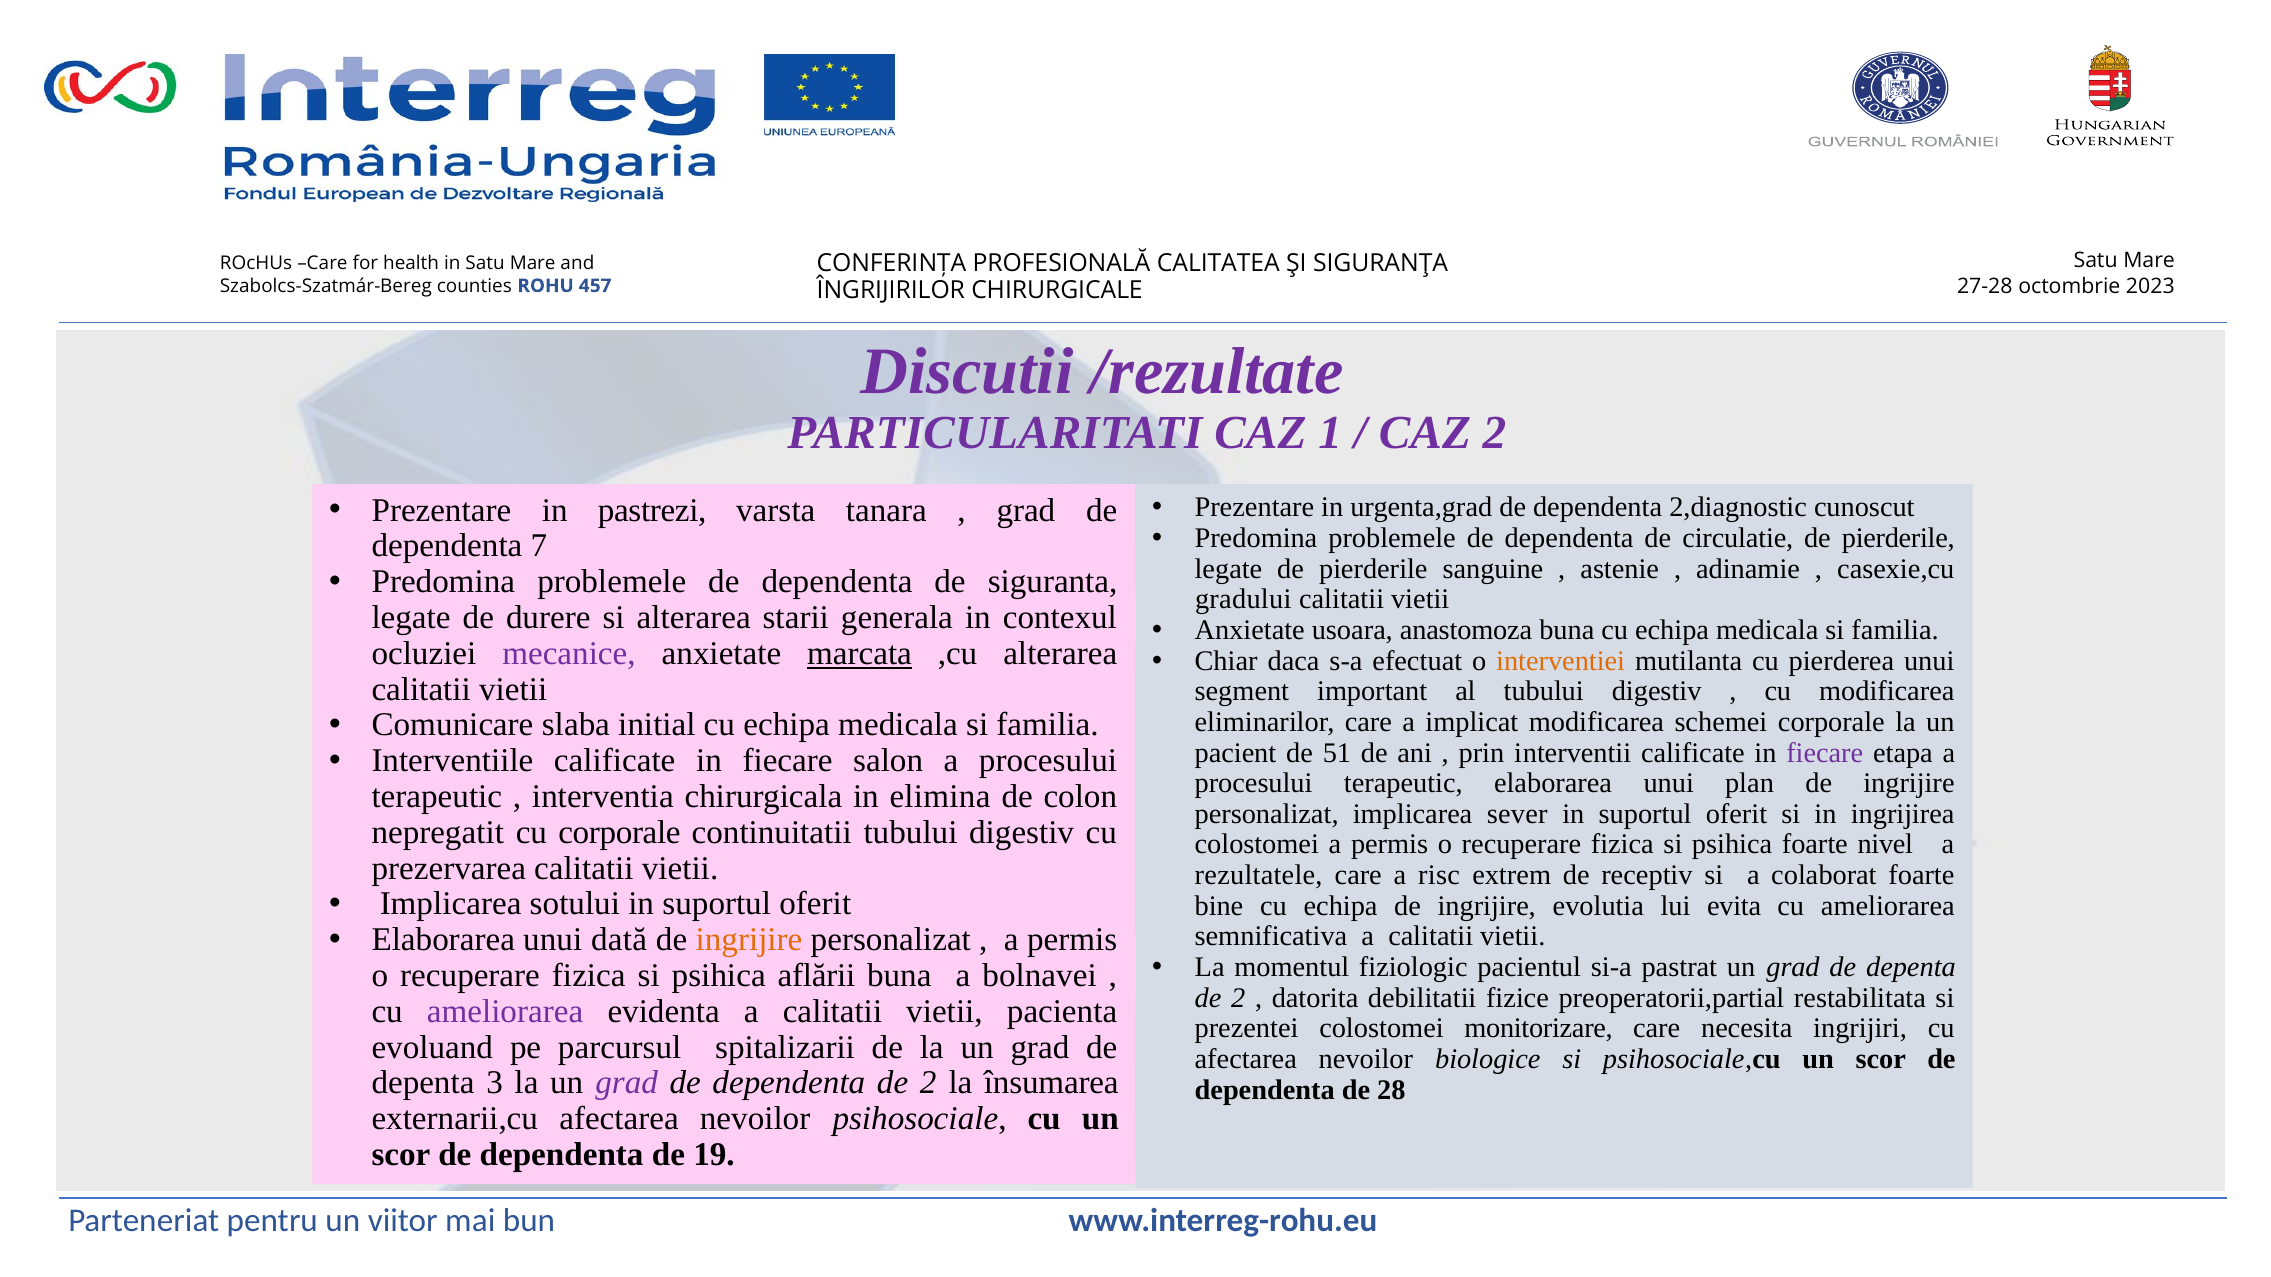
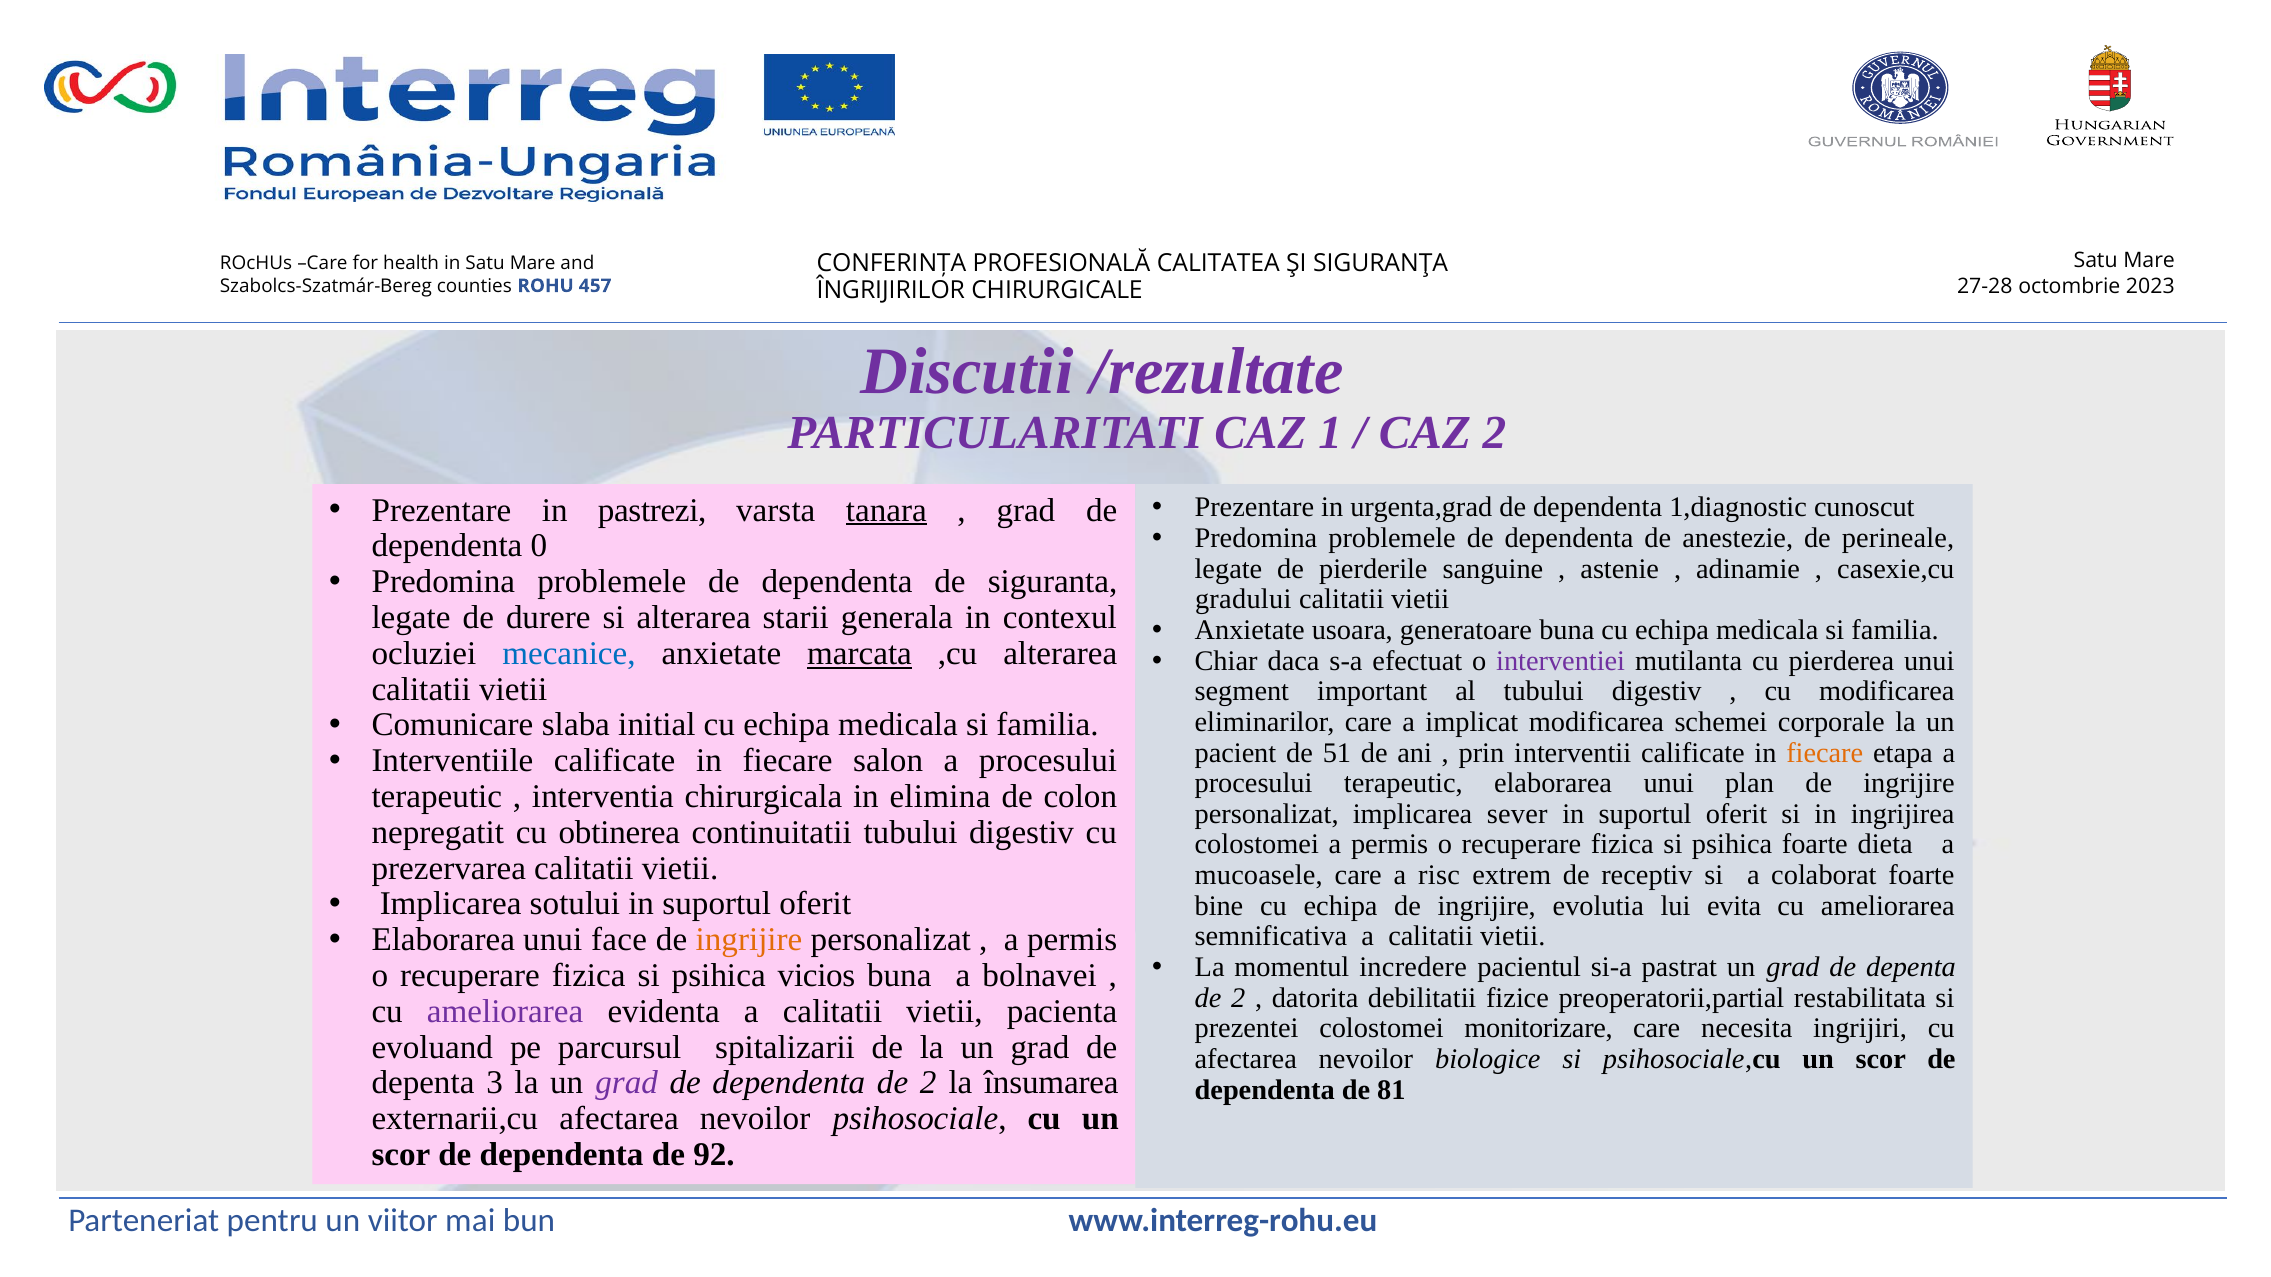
2,diagnostic: 2,diagnostic -> 1,diagnostic
tanara underline: none -> present
circulatie: circulatie -> anestezie
pierderile at (1898, 538): pierderile -> perineale
7: 7 -> 0
anastomoza: anastomoza -> generatoare
mecanice colour: purple -> blue
interventiei colour: orange -> purple
fiecare at (1825, 753) colour: purple -> orange
cu corporale: corporale -> obtinerea
nivel: nivel -> dieta
rezultatele: rezultatele -> mucoasele
dată: dată -> face
fiziologic: fiziologic -> incredere
aflării: aflării -> vicios
28: 28 -> 81
19: 19 -> 92
